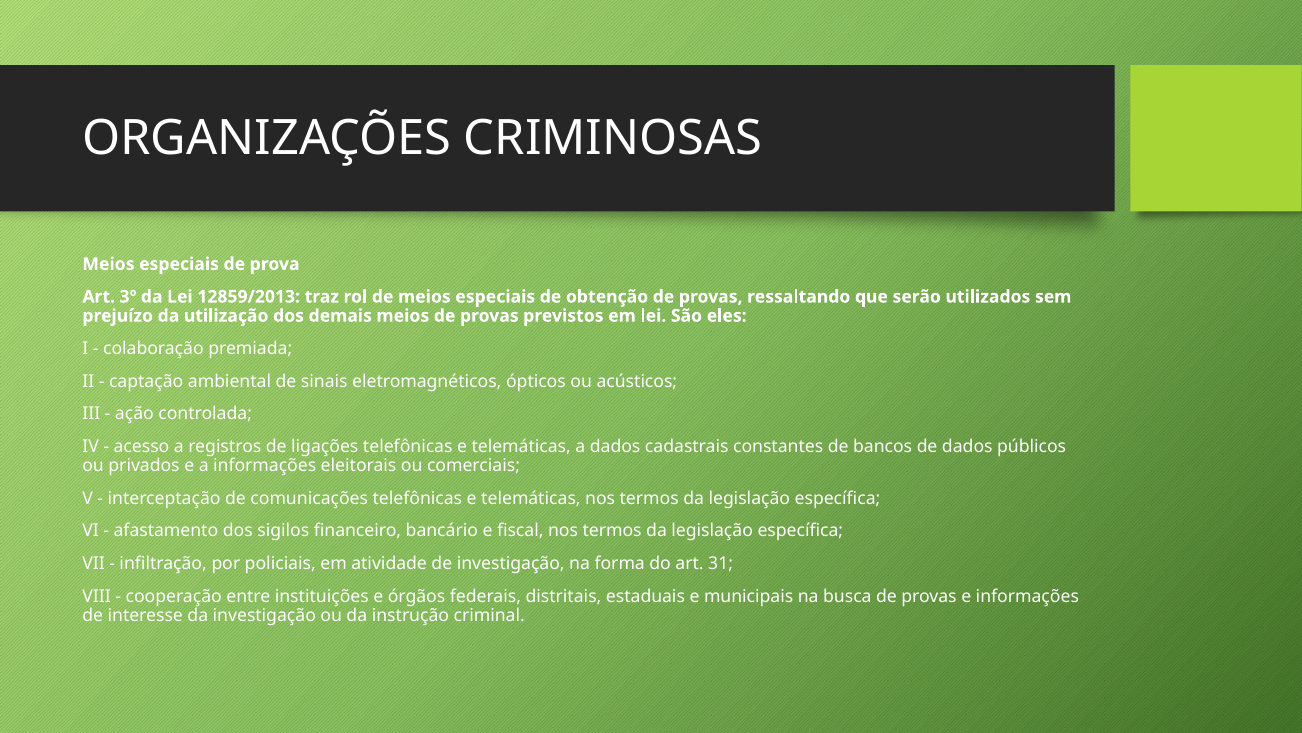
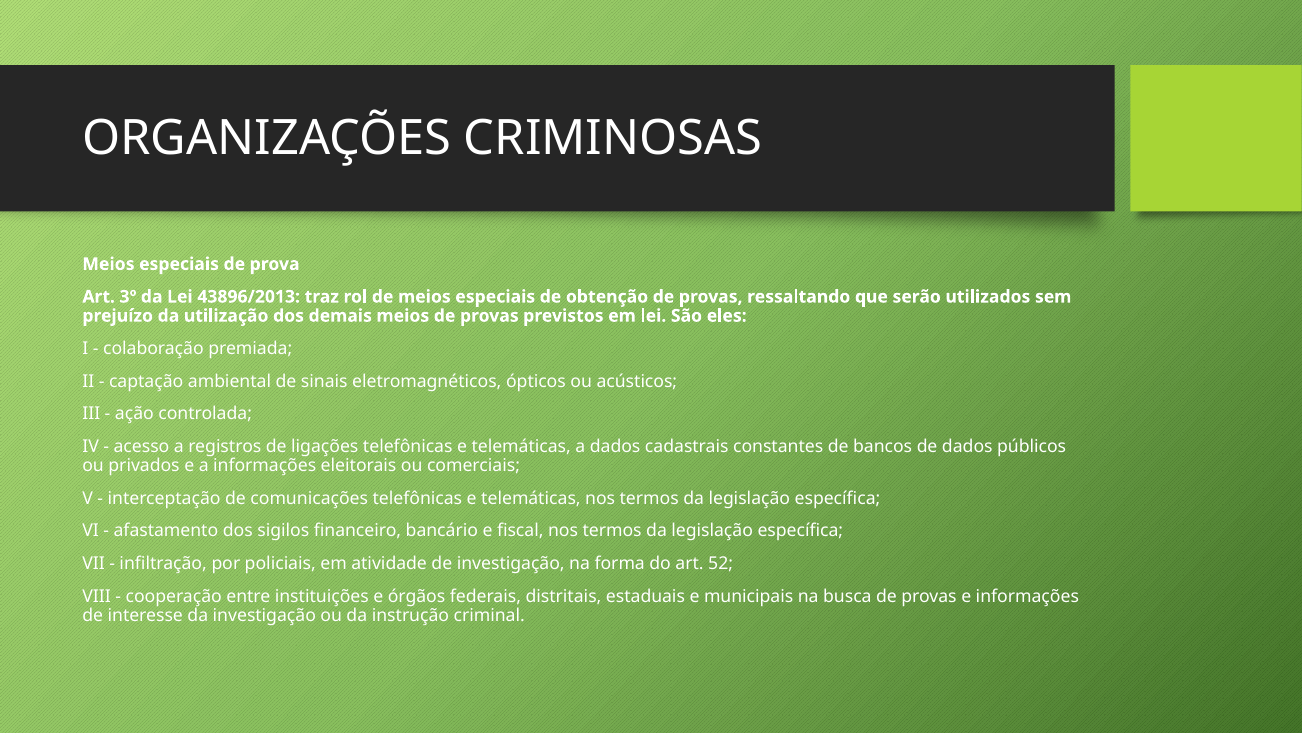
12859/2013: 12859/2013 -> 43896/2013
31: 31 -> 52
